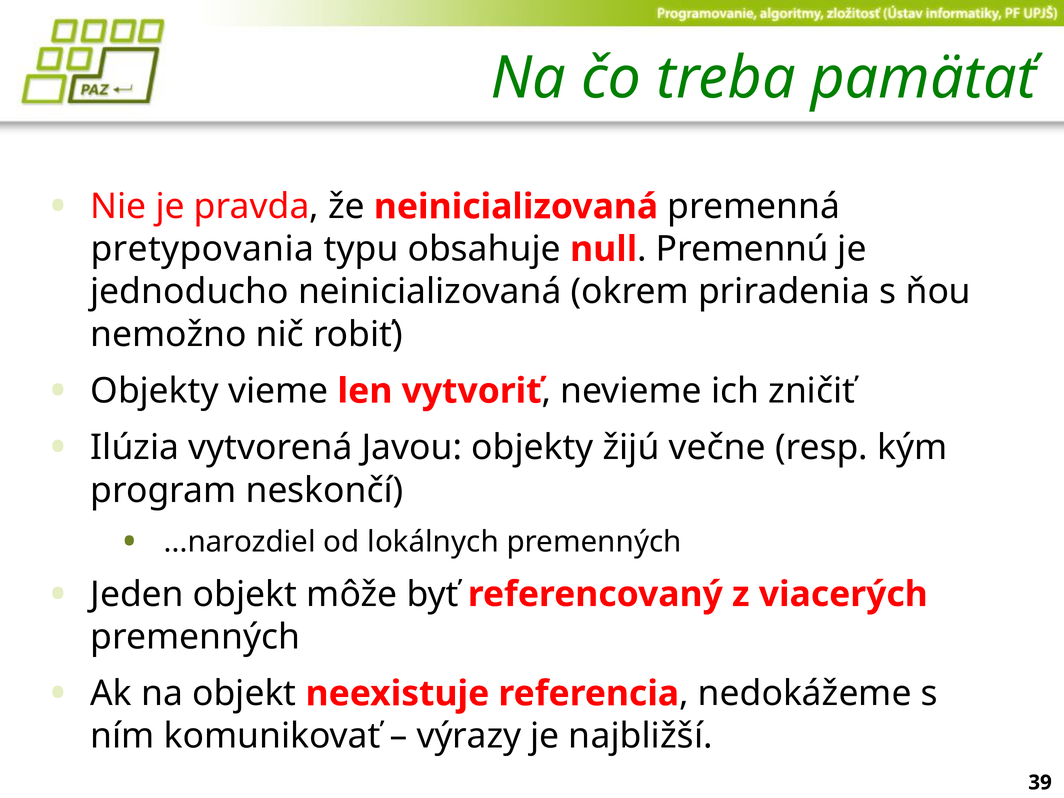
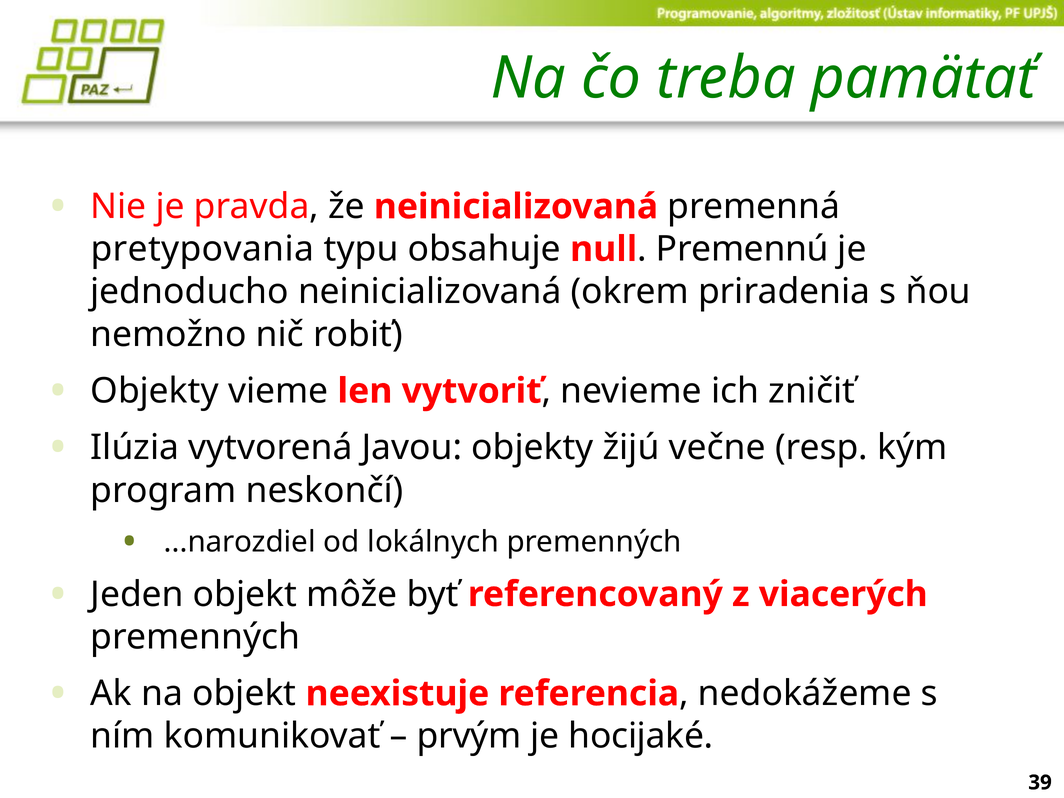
výrazy: výrazy -> prvým
najbližší: najbližší -> hocijaké
